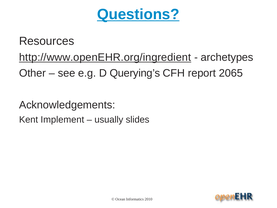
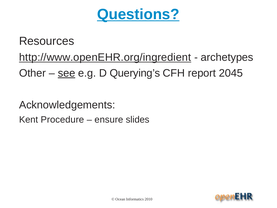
see underline: none -> present
2065: 2065 -> 2045
Implement: Implement -> Procedure
usually: usually -> ensure
